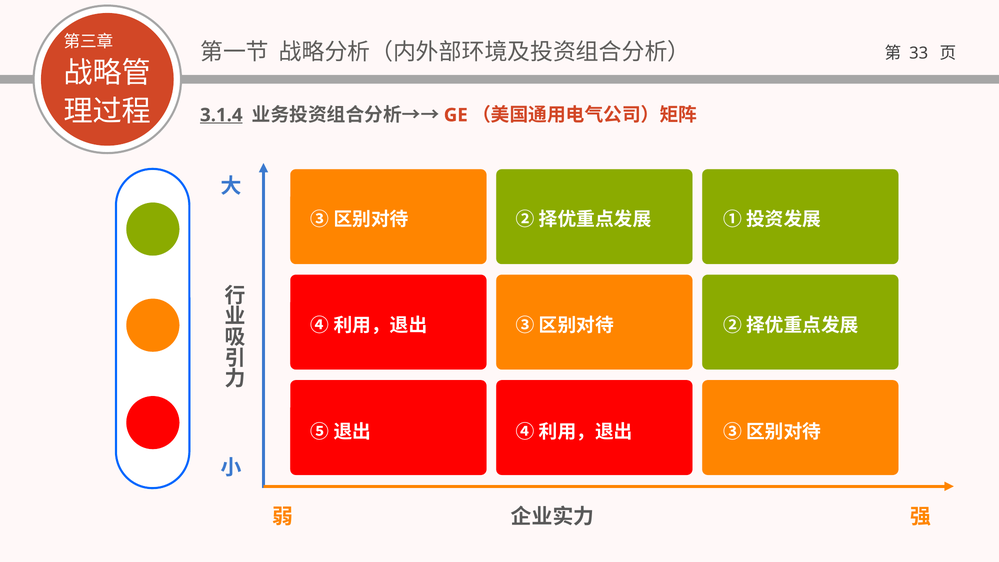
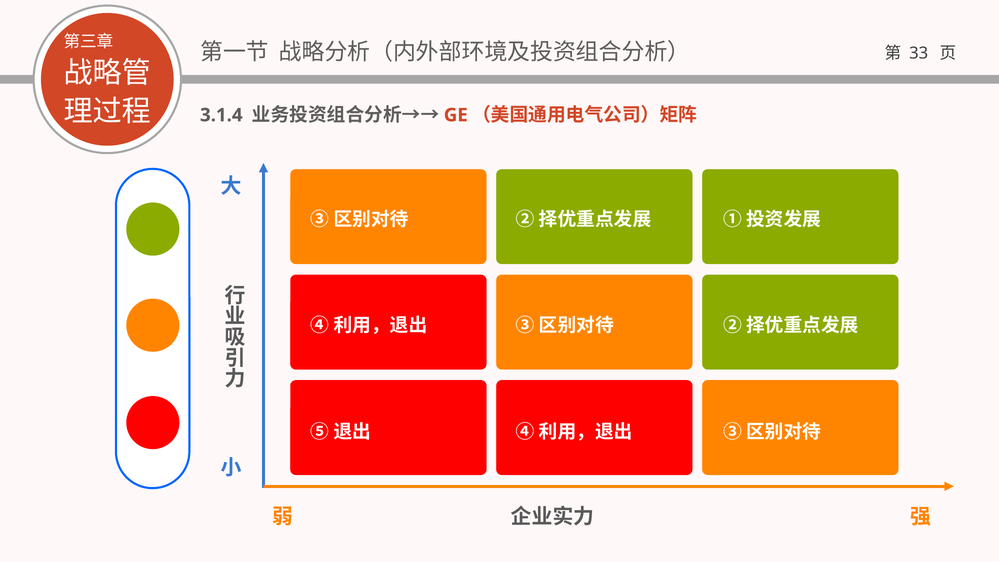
3.1.4 underline: present -> none
